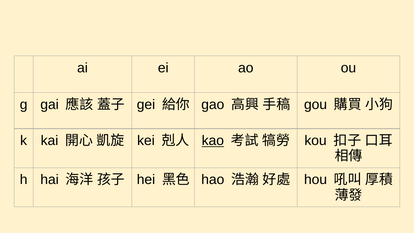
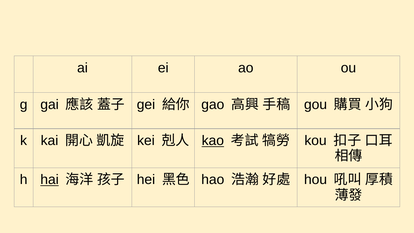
hai underline: none -> present
